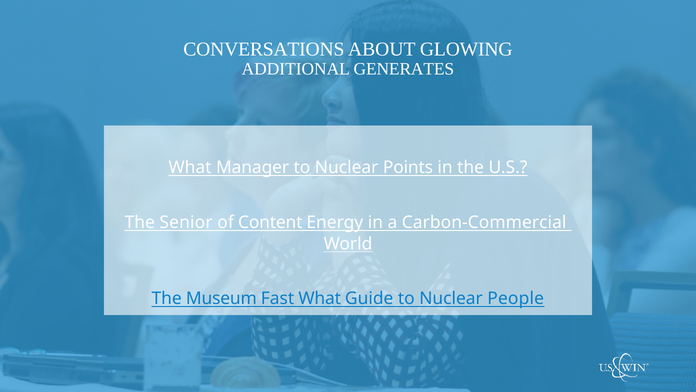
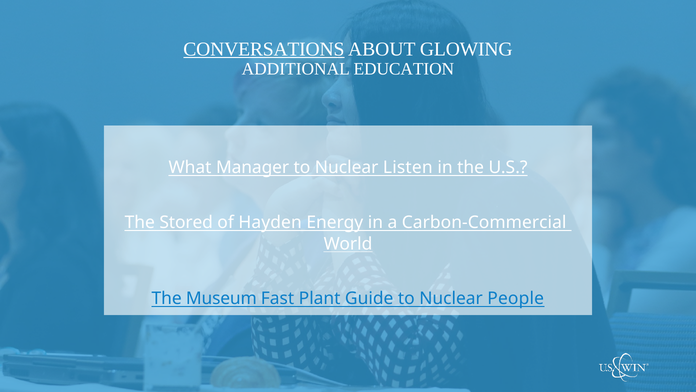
CONVERSATIONS underline: none -> present
GENERATES: GENERATES -> EDUCATION
Points: Points -> Listen
Senior: Senior -> Stored
Content: Content -> Hayden
Fast What: What -> Plant
